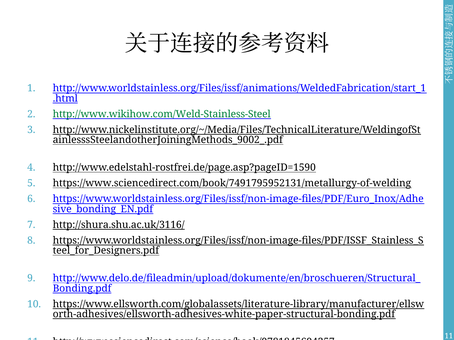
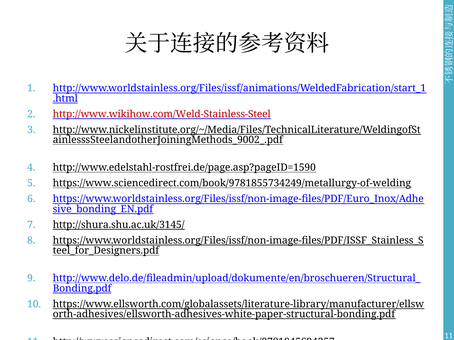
http://www.wikihow.com/Weld-Stainless-Steel colour: green -> red
https://www.sciencedirect.com/book/7491795952131/metallurgy-of-welding: https://www.sciencedirect.com/book/7491795952131/metallurgy-of-welding -> https://www.sciencedirect.com/book/9781855734249/metallurgy-of-welding
http://shura.shu.ac.uk/3116/: http://shura.shu.ac.uk/3116/ -> http://shura.shu.ac.uk/3145/
